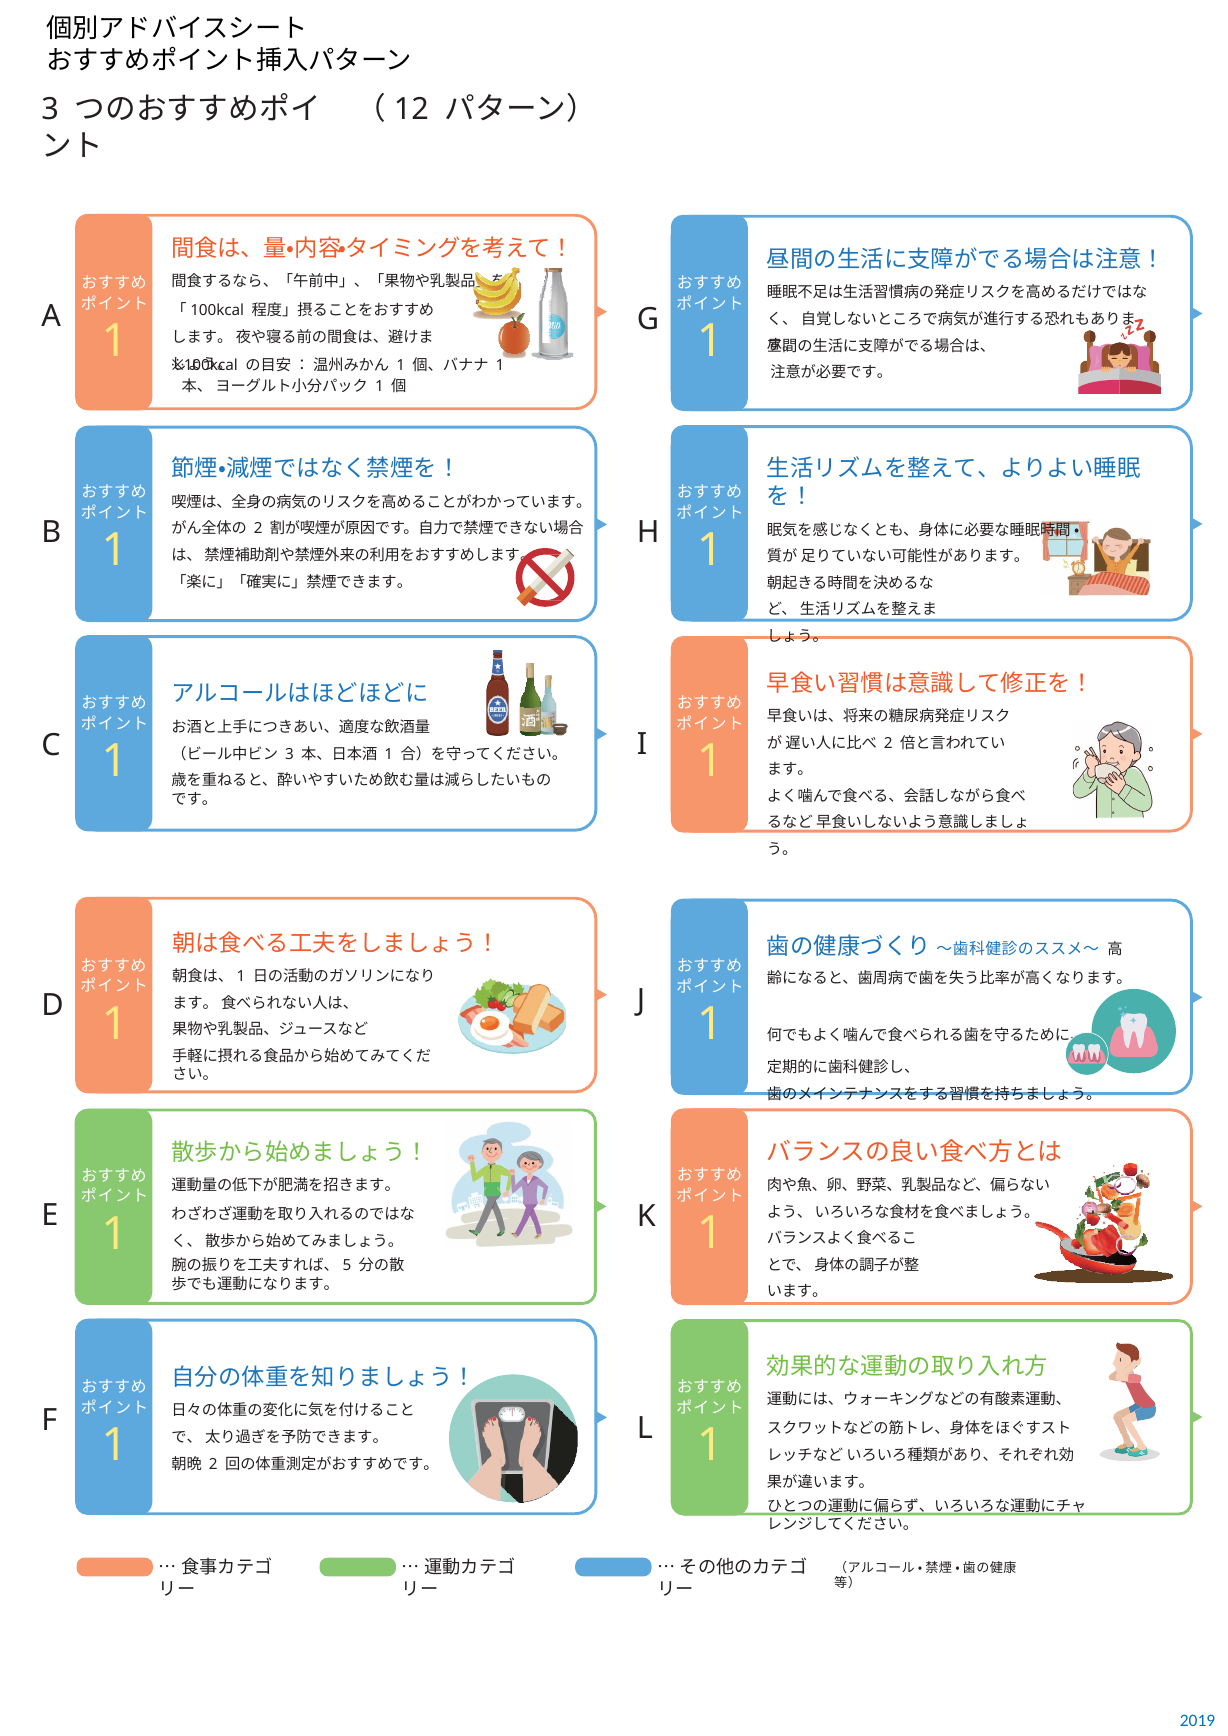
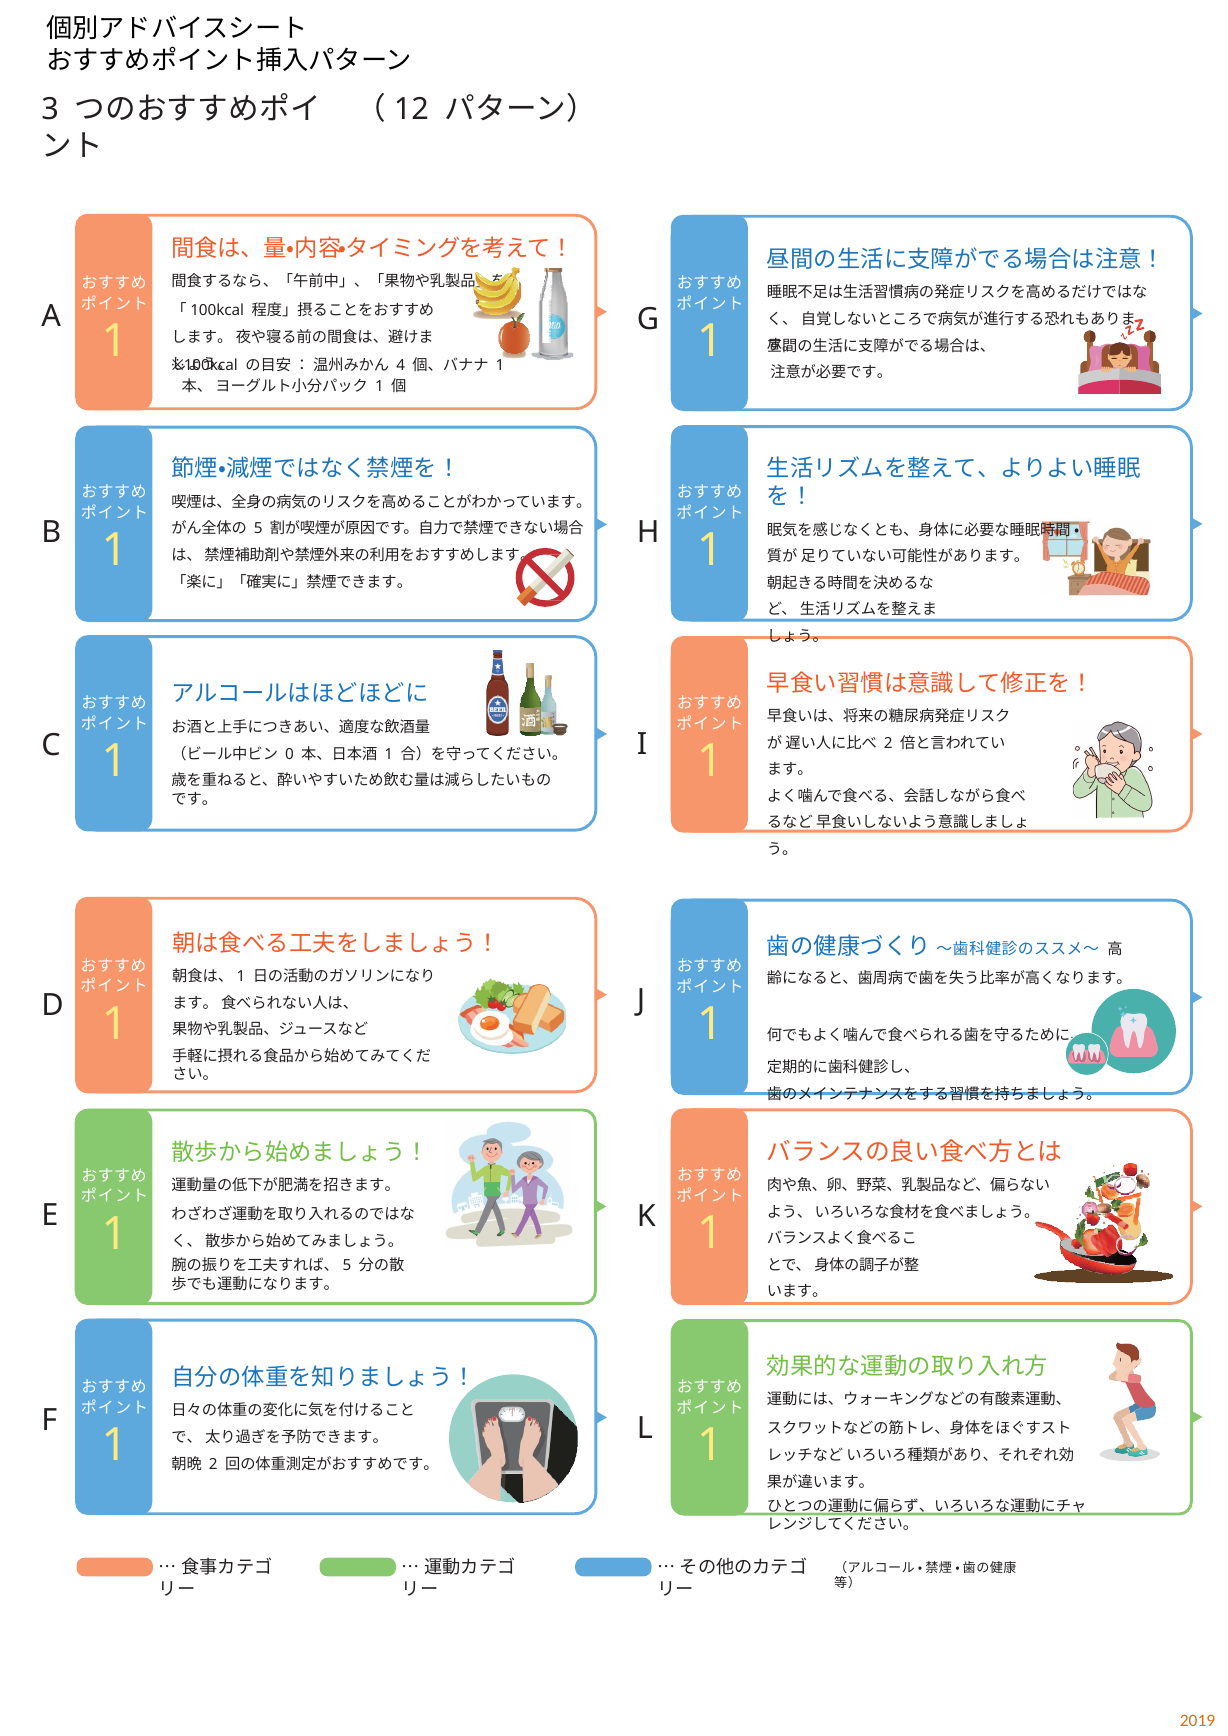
1 at (401, 366): 1 -> 4
2 at (258, 529): 2 -> 5
3 at (289, 754): 3 -> 0
2019 colour: blue -> orange
